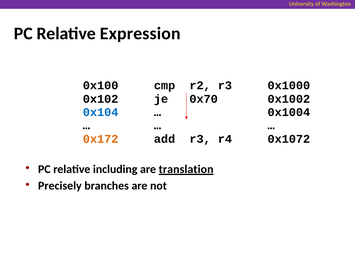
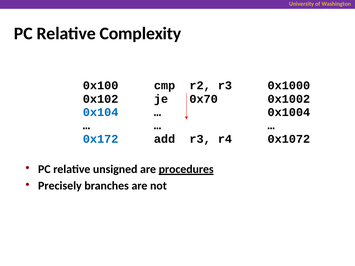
Expression: Expression -> Complexity
0x172 colour: orange -> blue
including: including -> unsigned
translation: translation -> procedures
